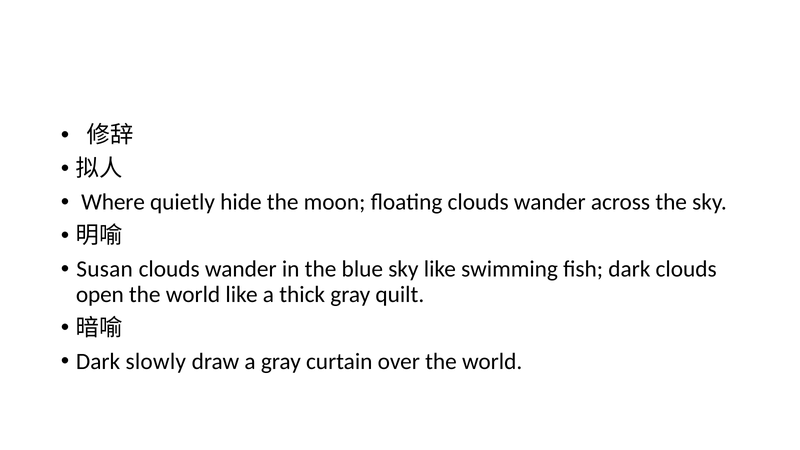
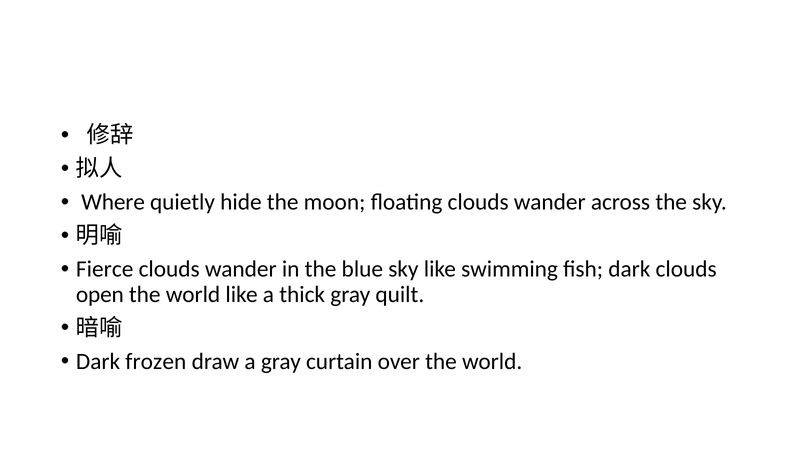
Susan: Susan -> Fierce
slowly: slowly -> frozen
